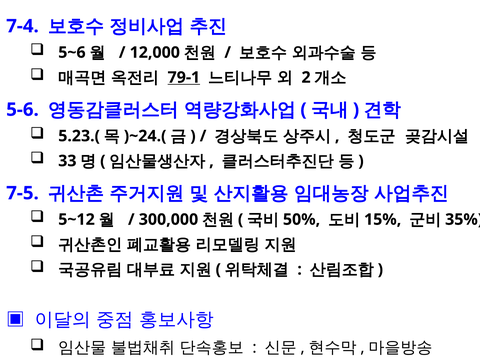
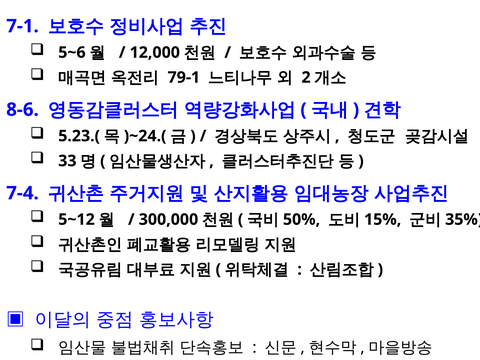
7-4: 7-4 -> 7-1
79-1 underline: present -> none
5-6: 5-6 -> 8-6
7-5: 7-5 -> 7-4
